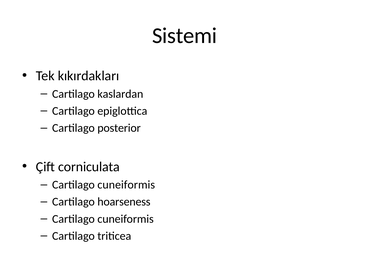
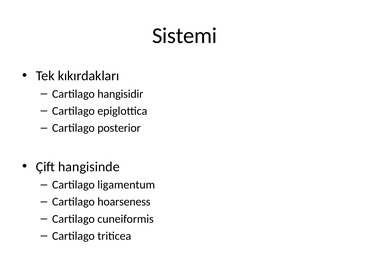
kaslardan: kaslardan -> hangisidir
corniculata: corniculata -> hangisinde
cuneiformis at (126, 185): cuneiformis -> ligamentum
